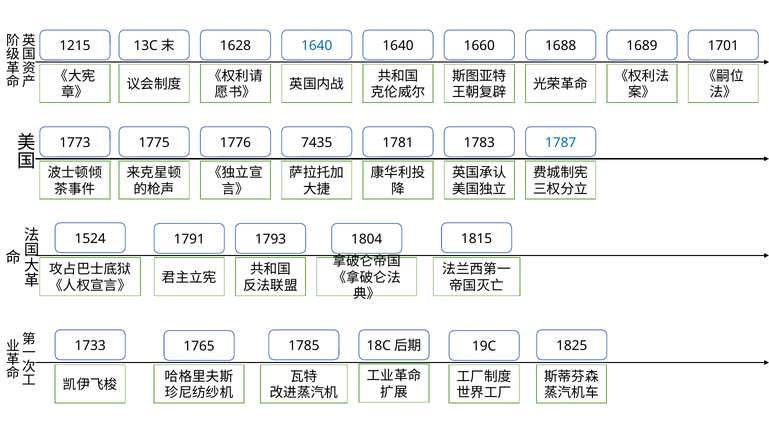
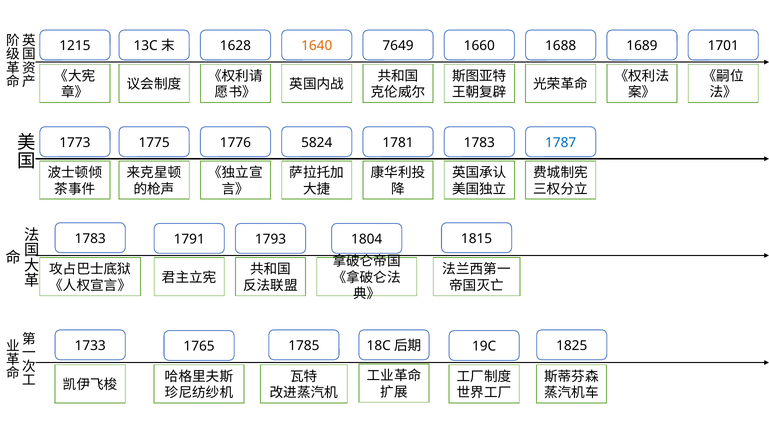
1640 at (317, 46) colour: blue -> orange
1640 at (398, 46): 1640 -> 7649
7435: 7435 -> 5824
1524 at (90, 238): 1524 -> 1783
